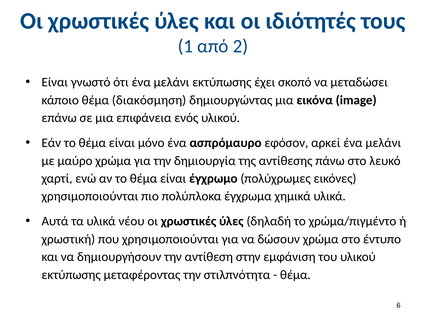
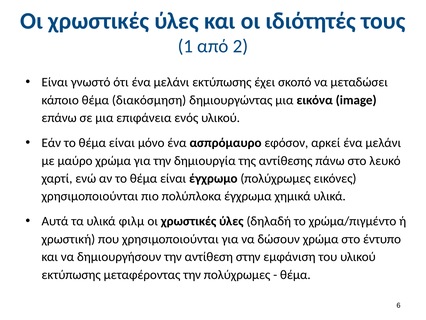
νέου: νέου -> φιλμ
την στιλπνότητα: στιλπνότητα -> πολύχρωμες
